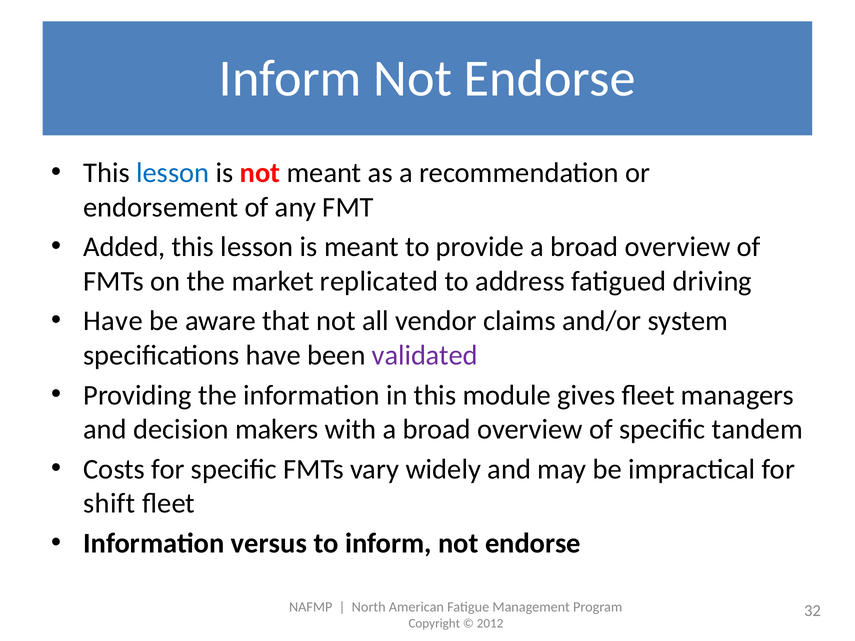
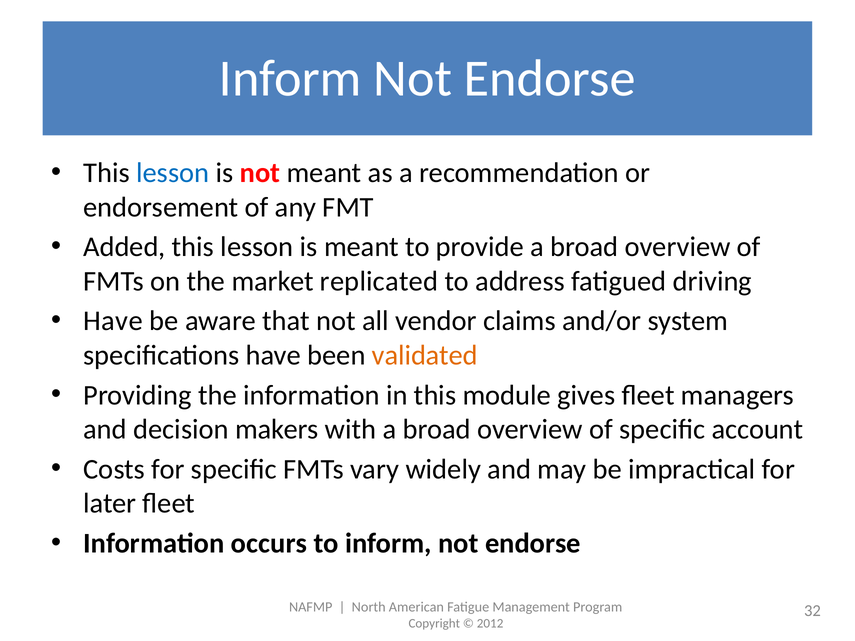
validated colour: purple -> orange
tandem: tandem -> account
shift: shift -> later
versus: versus -> occurs
